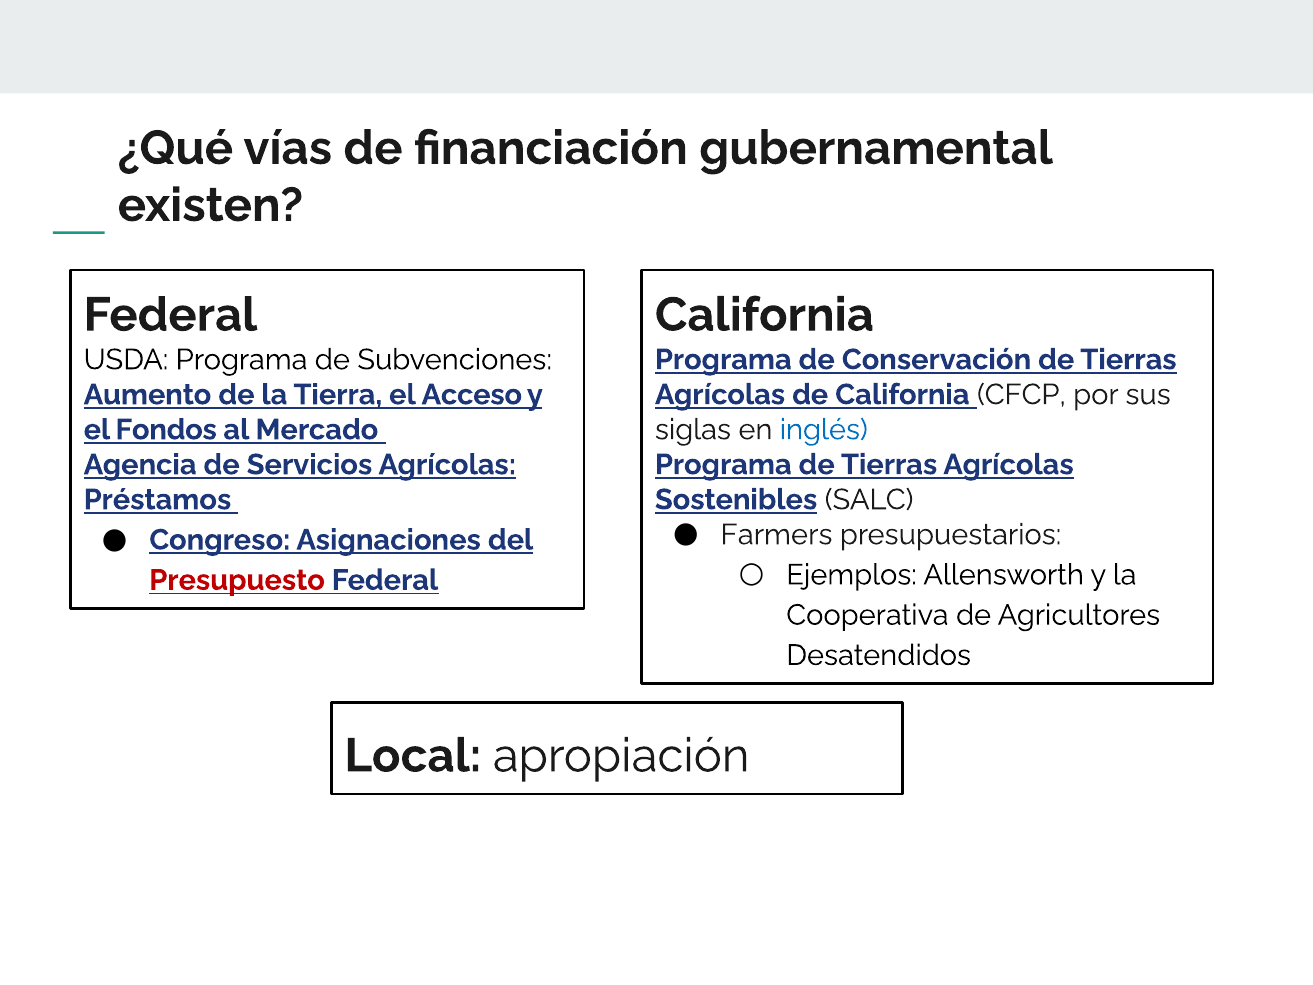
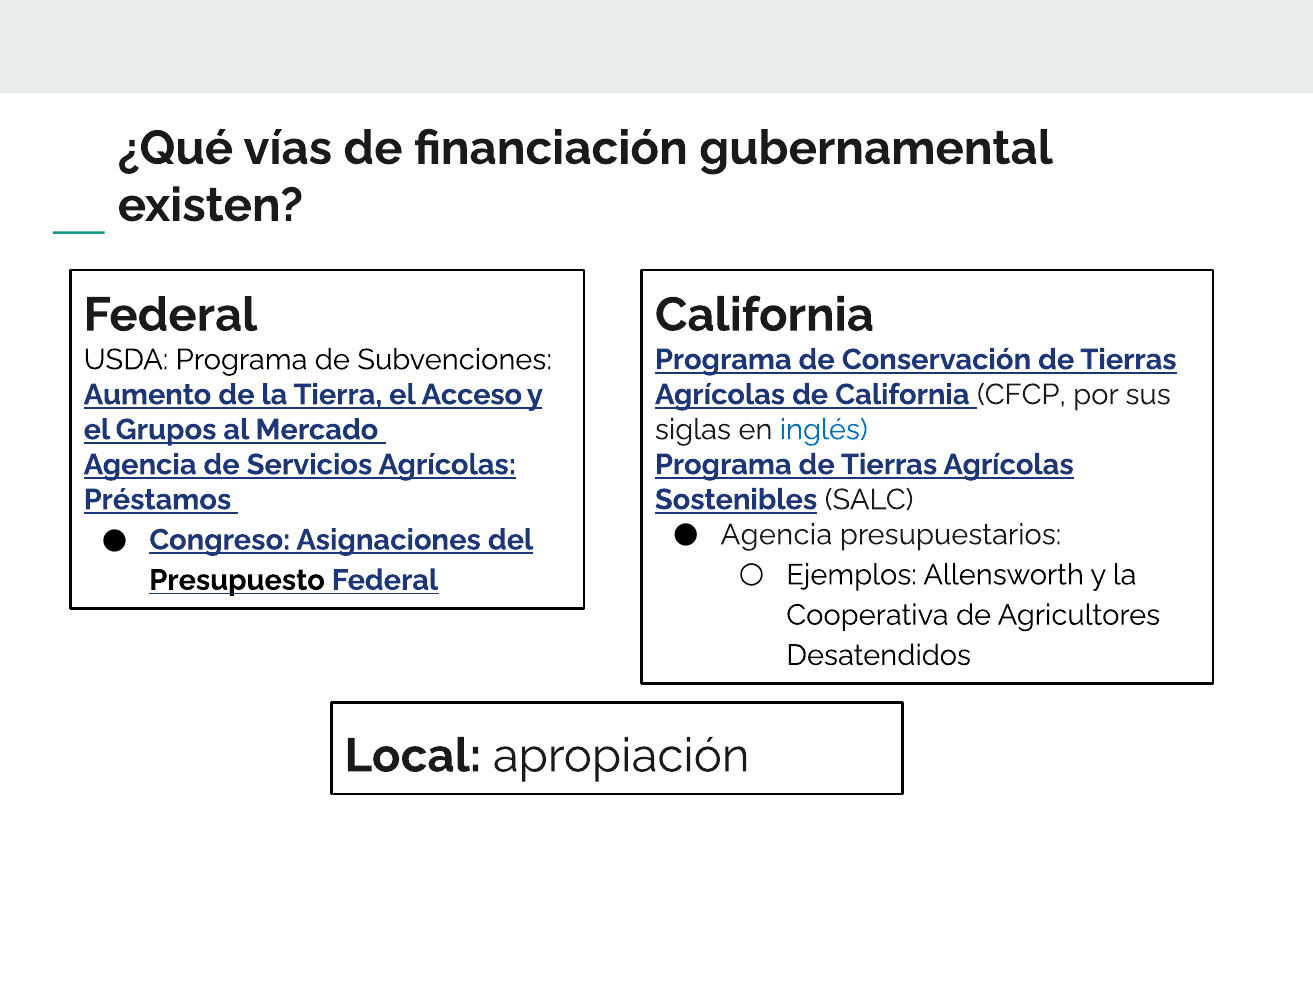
Fondos: Fondos -> Grupos
Farmers at (777, 534): Farmers -> Agencia
Presupuesto colour: red -> black
